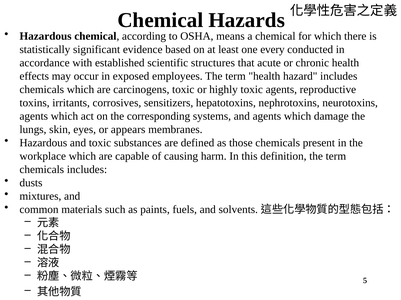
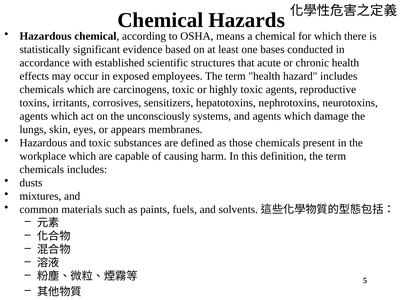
every: every -> bases
corresponding: corresponding -> unconsciously
